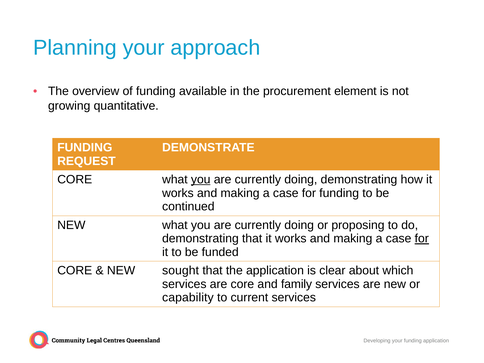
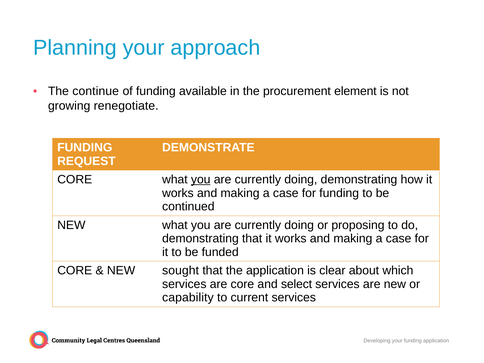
overview: overview -> continue
quantitative: quantitative -> renegotiate
for at (422, 239) underline: present -> none
family: family -> select
